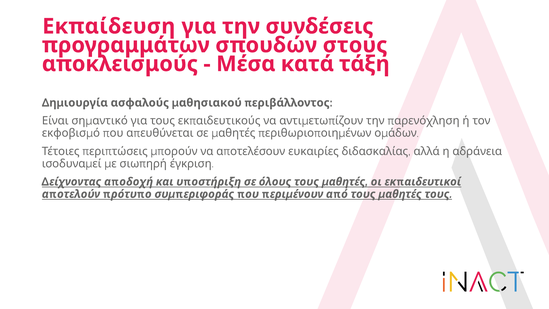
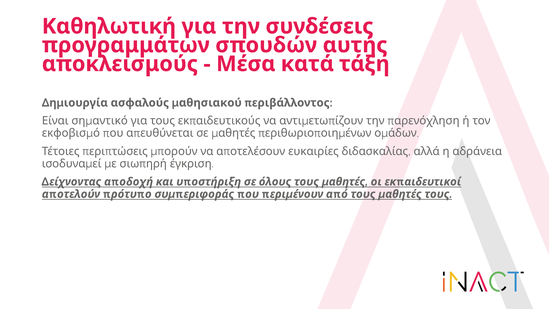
Εκπαίδευση: Εκπαίδευση -> Καθηλωτική
στους: στους -> αυτής
